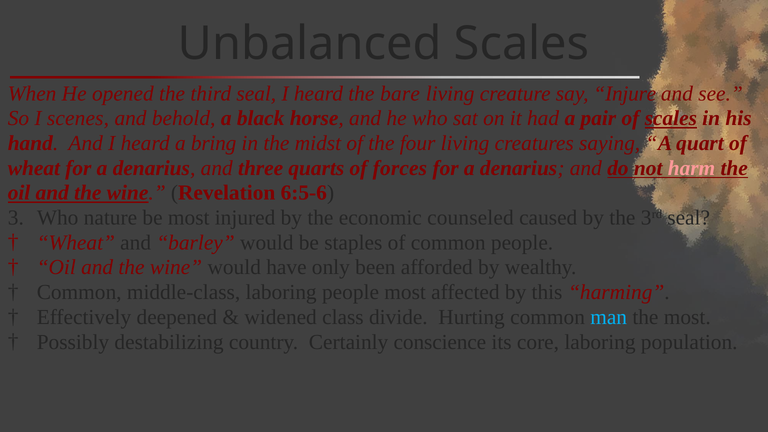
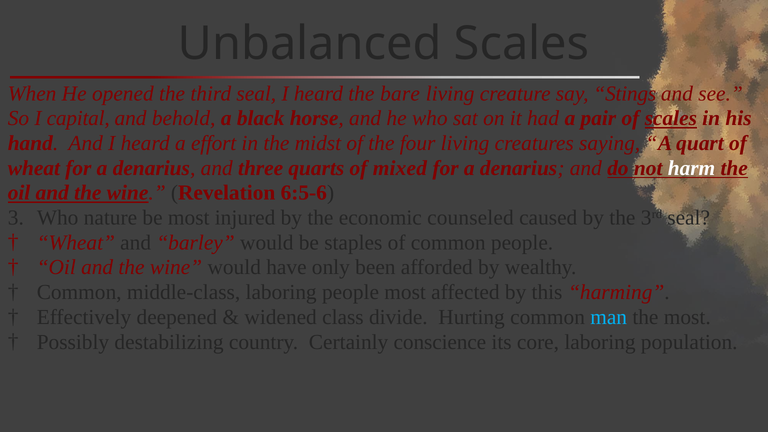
Injure: Injure -> Stings
scenes: scenes -> capital
bring: bring -> effort
forces: forces -> mixed
harm colour: pink -> white
